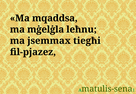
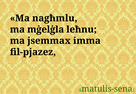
mqaddsa: mqaddsa -> nagħmlu
tiegħi: tiegħi -> imma
